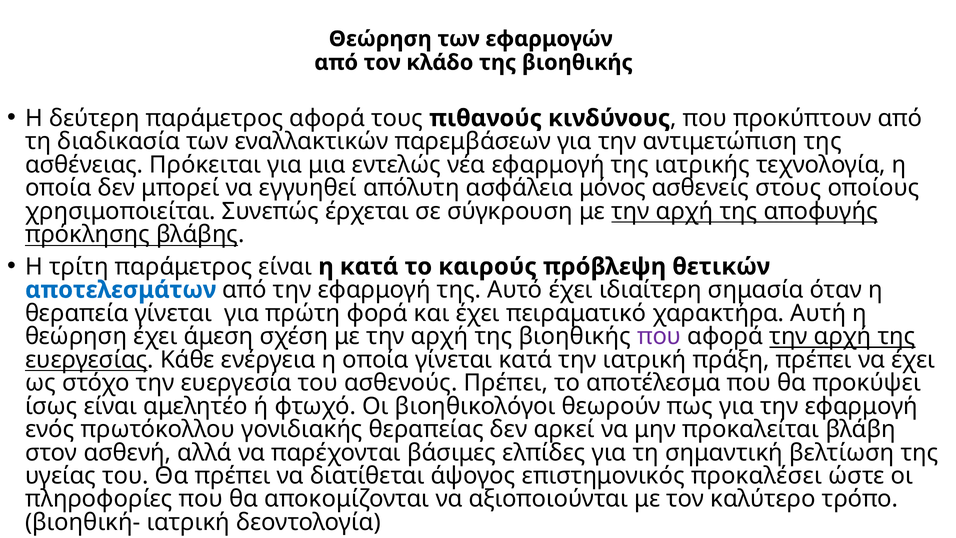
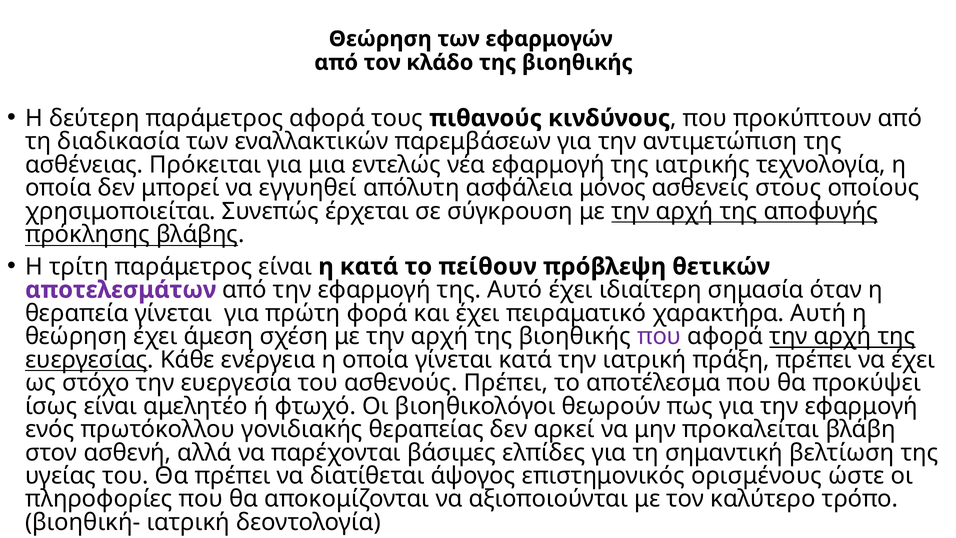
καιρούς: καιρούς -> πείθουν
αποτελεσμάτων colour: blue -> purple
προκαλέσει: προκαλέσει -> ορισμένους
